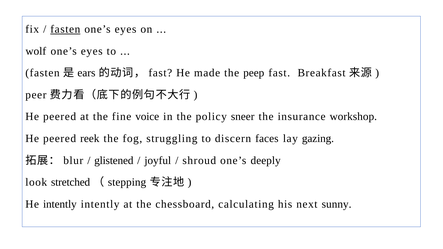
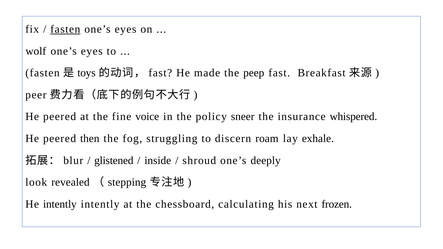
ears: ears -> toys
workshop: workshop -> whispered
reek: reek -> then
faces: faces -> roam
gazing: gazing -> exhale
joyful: joyful -> inside
stretched: stretched -> revealed
sunny: sunny -> frozen
